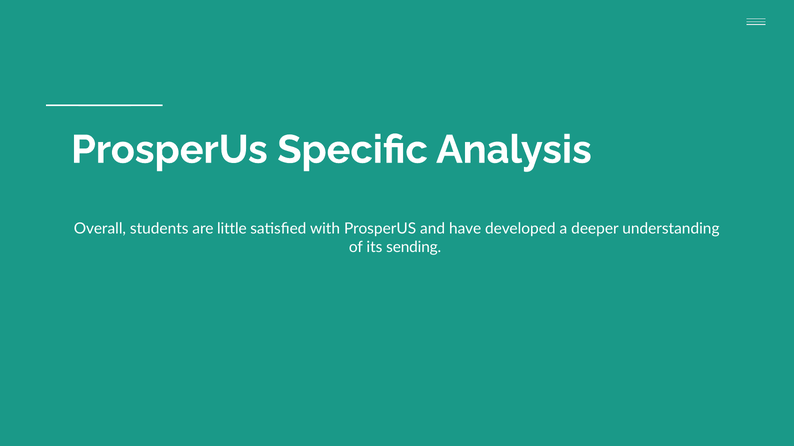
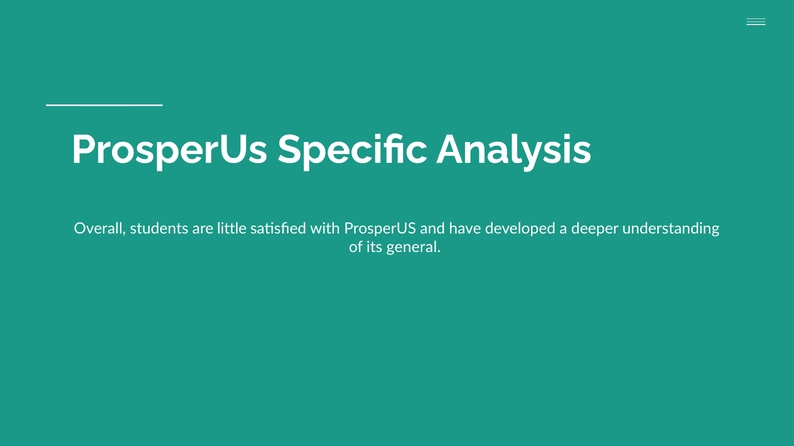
sending: sending -> general
